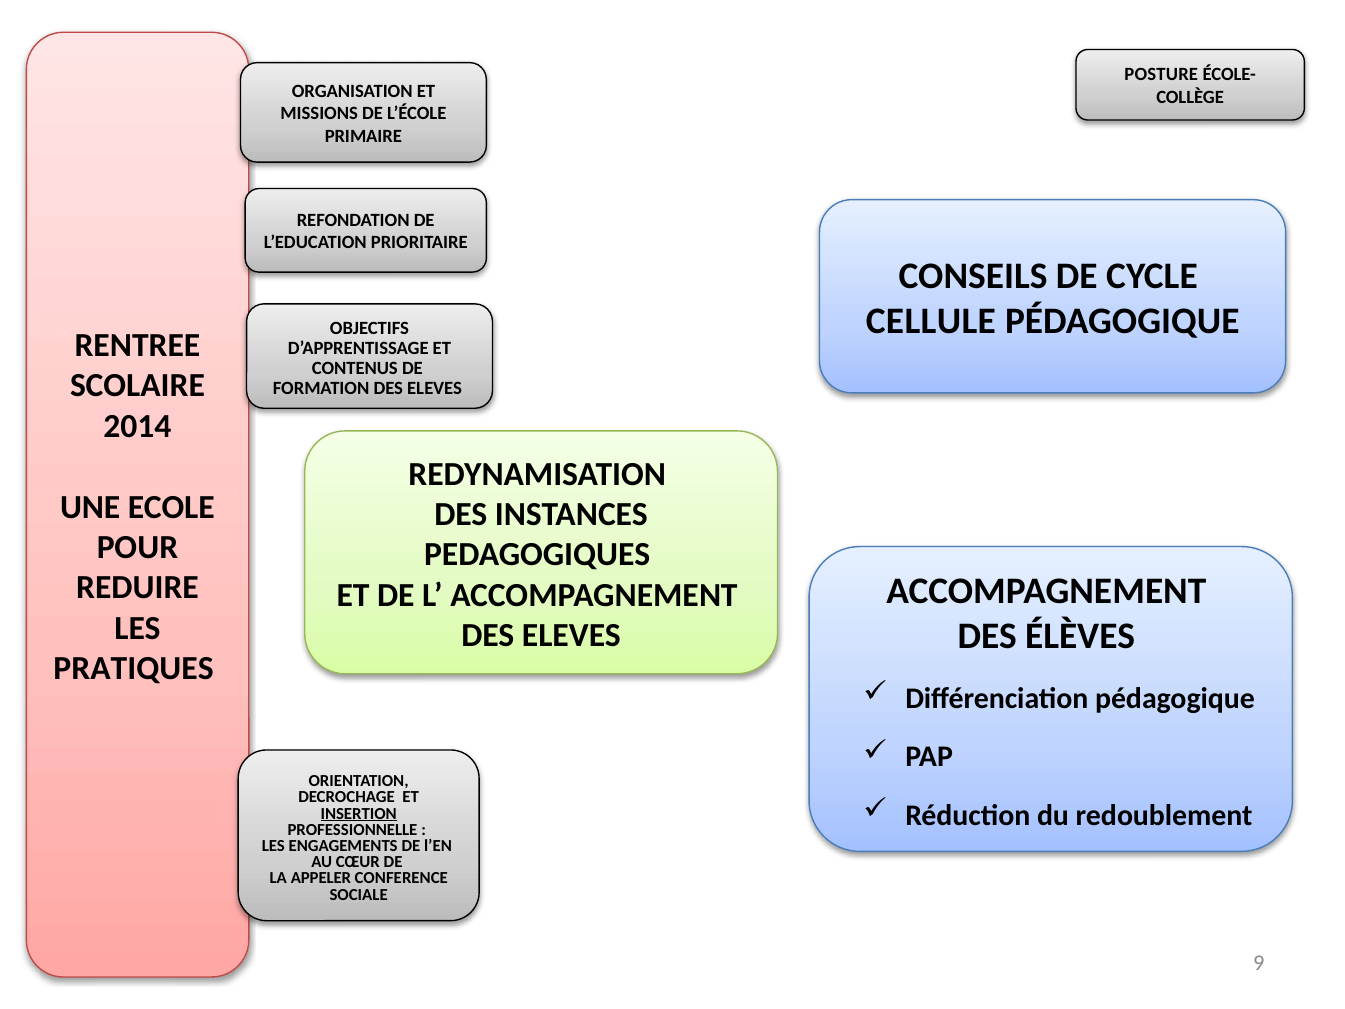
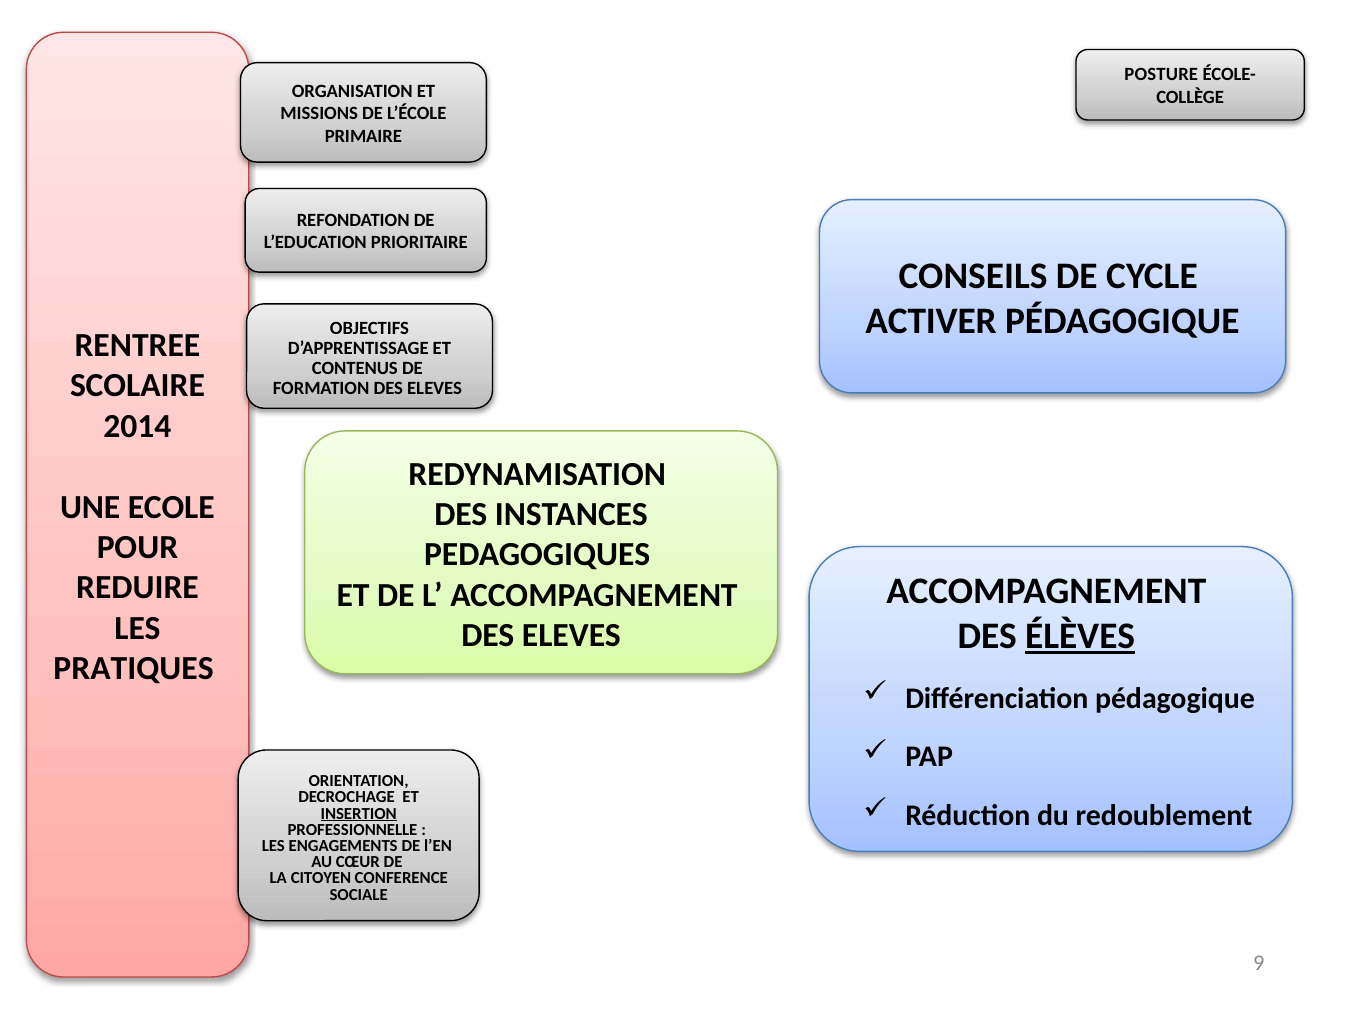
CELLULE: CELLULE -> ACTIVER
ÉLÈVES underline: none -> present
APPELER: APPELER -> CITOYEN
